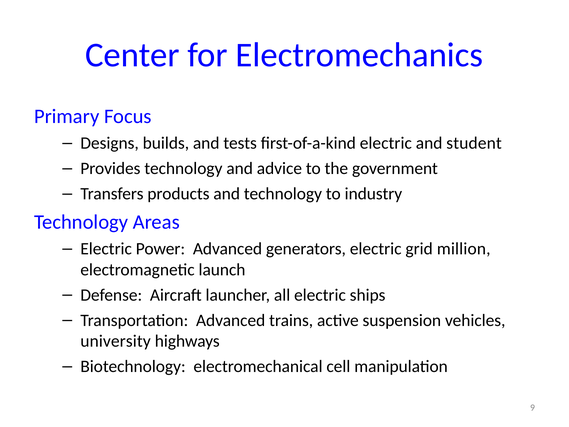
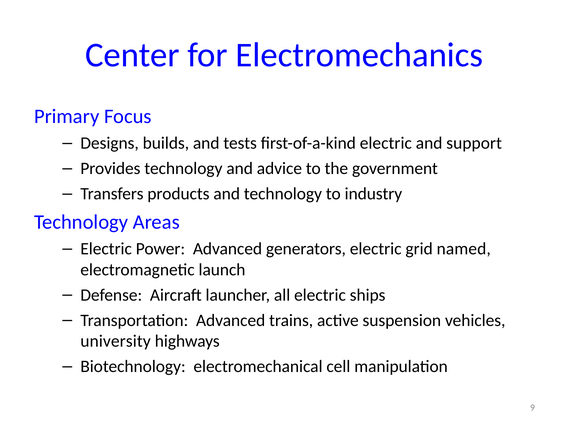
student: student -> support
million: million -> named
